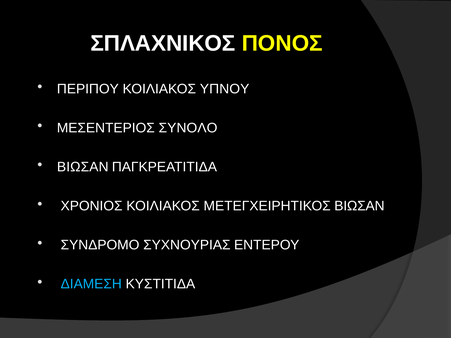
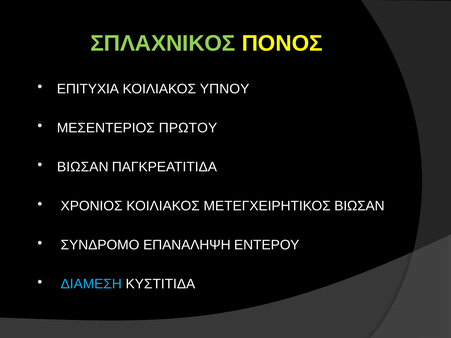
ΣΠΛΑΧΝΙΚΟΣ colour: white -> light green
ΠΕΡΙΠΟΥ: ΠΕΡΙΠΟΥ -> ΕΠΙΤΥΧΙΑ
ΣΥΝΟΛΟ: ΣΥΝΟΛΟ -> ΠΡΩΤΟΥ
ΣΥΧΝΟΥΡΙΑΣ: ΣΥΧΝΟΥΡΙΑΣ -> ΕΠΑΝΑΛΗΨΗ
